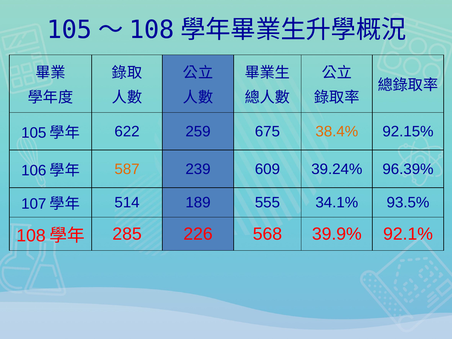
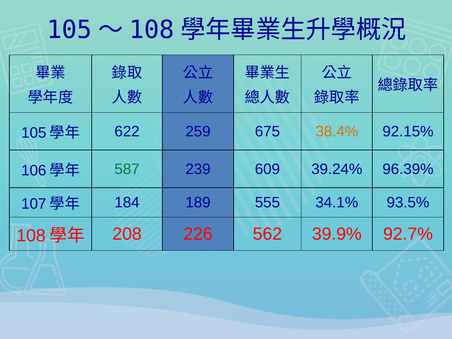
587 colour: orange -> green
514: 514 -> 184
285: 285 -> 208
568: 568 -> 562
92.1%: 92.1% -> 92.7%
